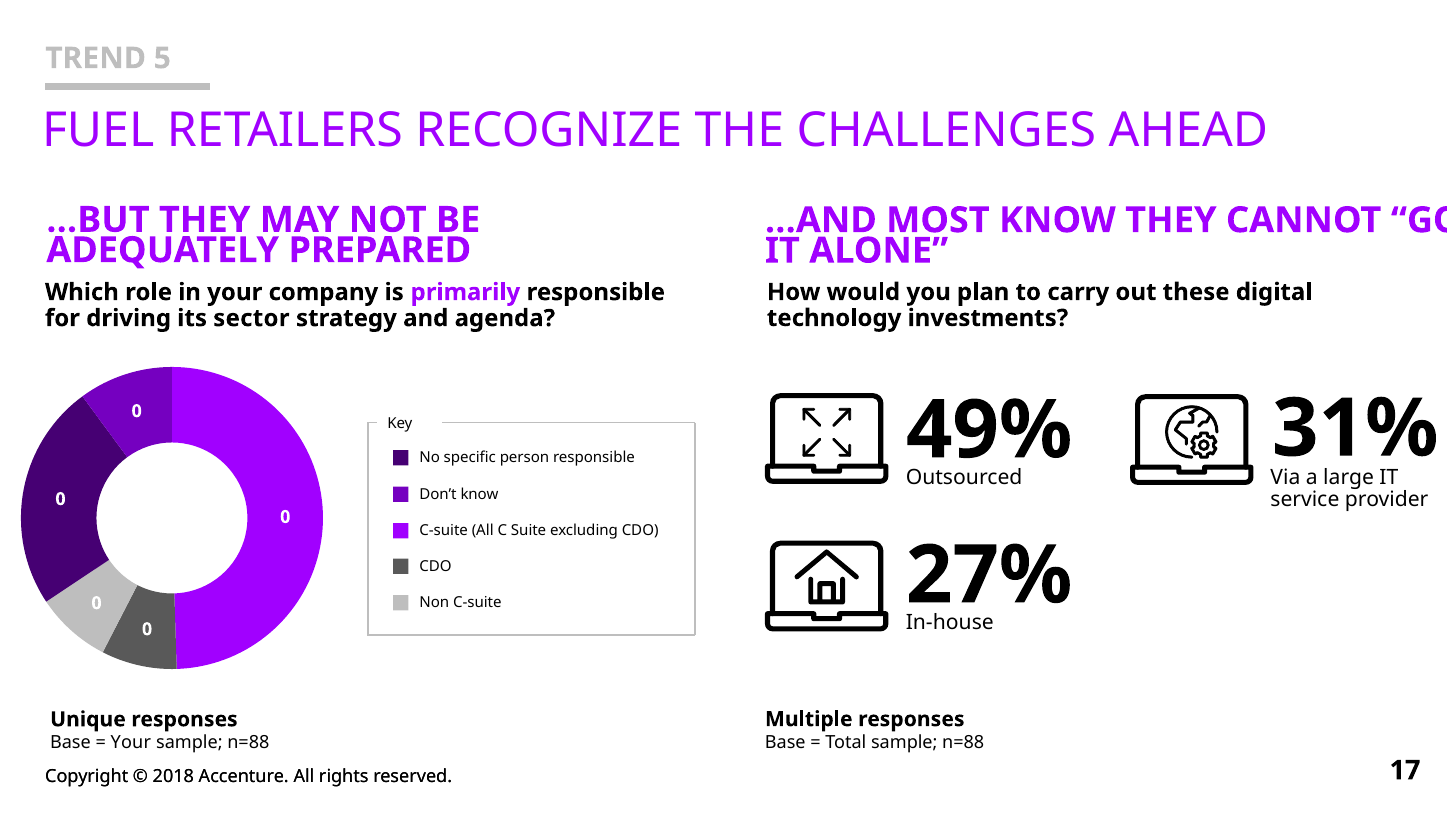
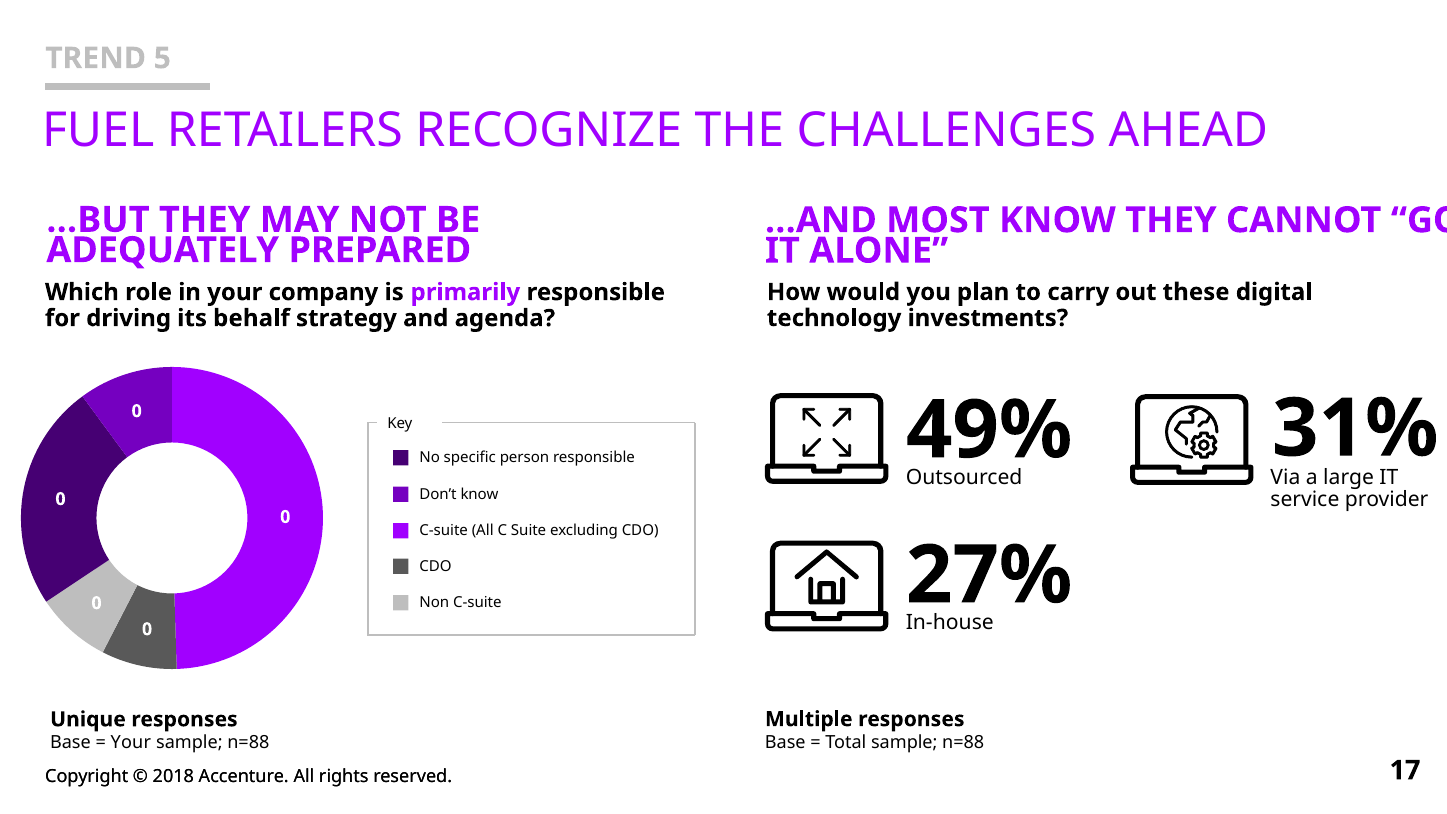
sector: sector -> behalf
